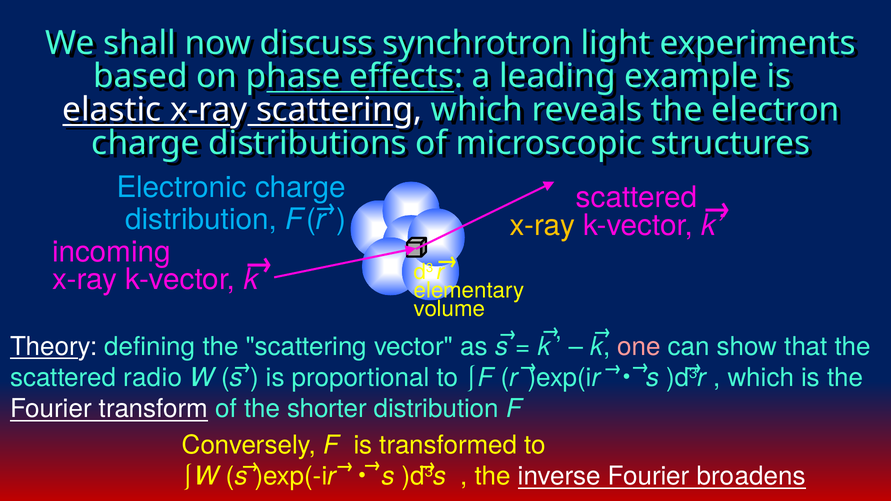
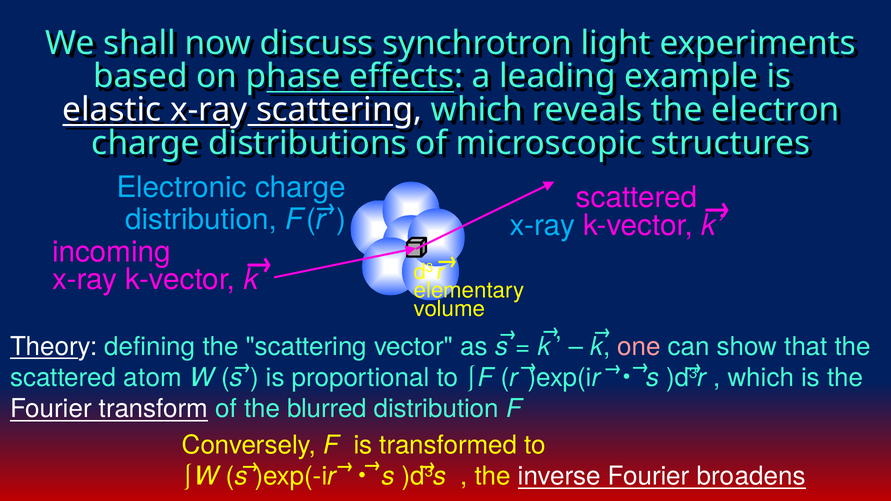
x-ray at (542, 225) colour: yellow -> light blue
radio: radio -> atom
shorter: shorter -> blurred
